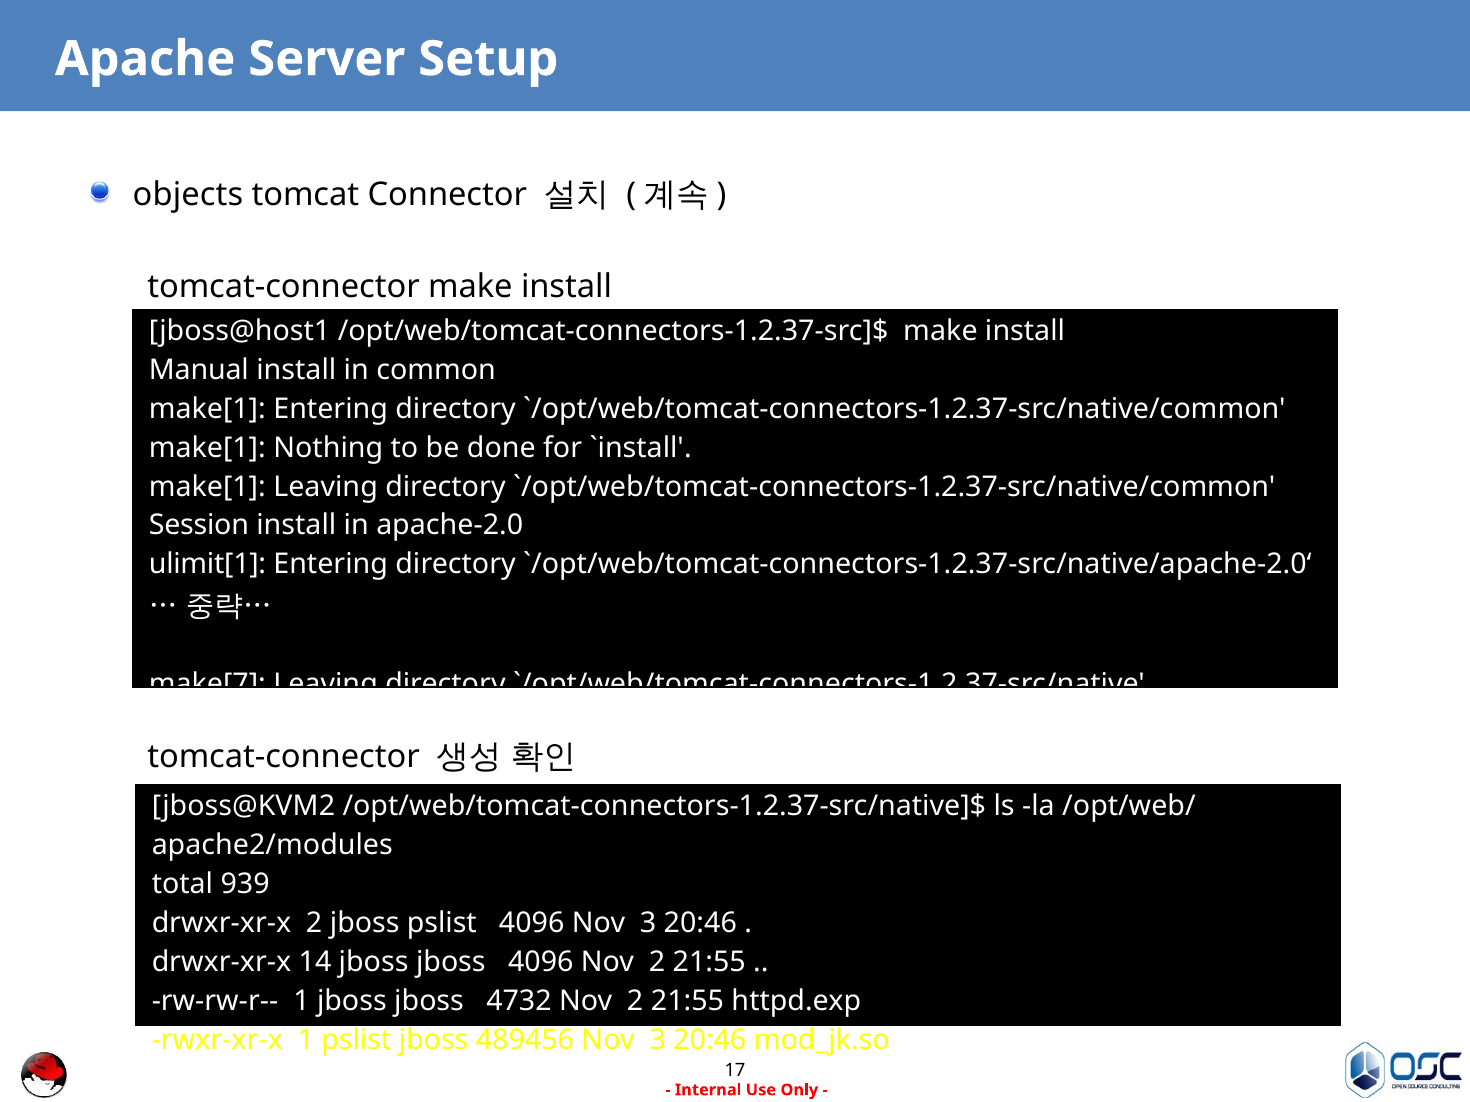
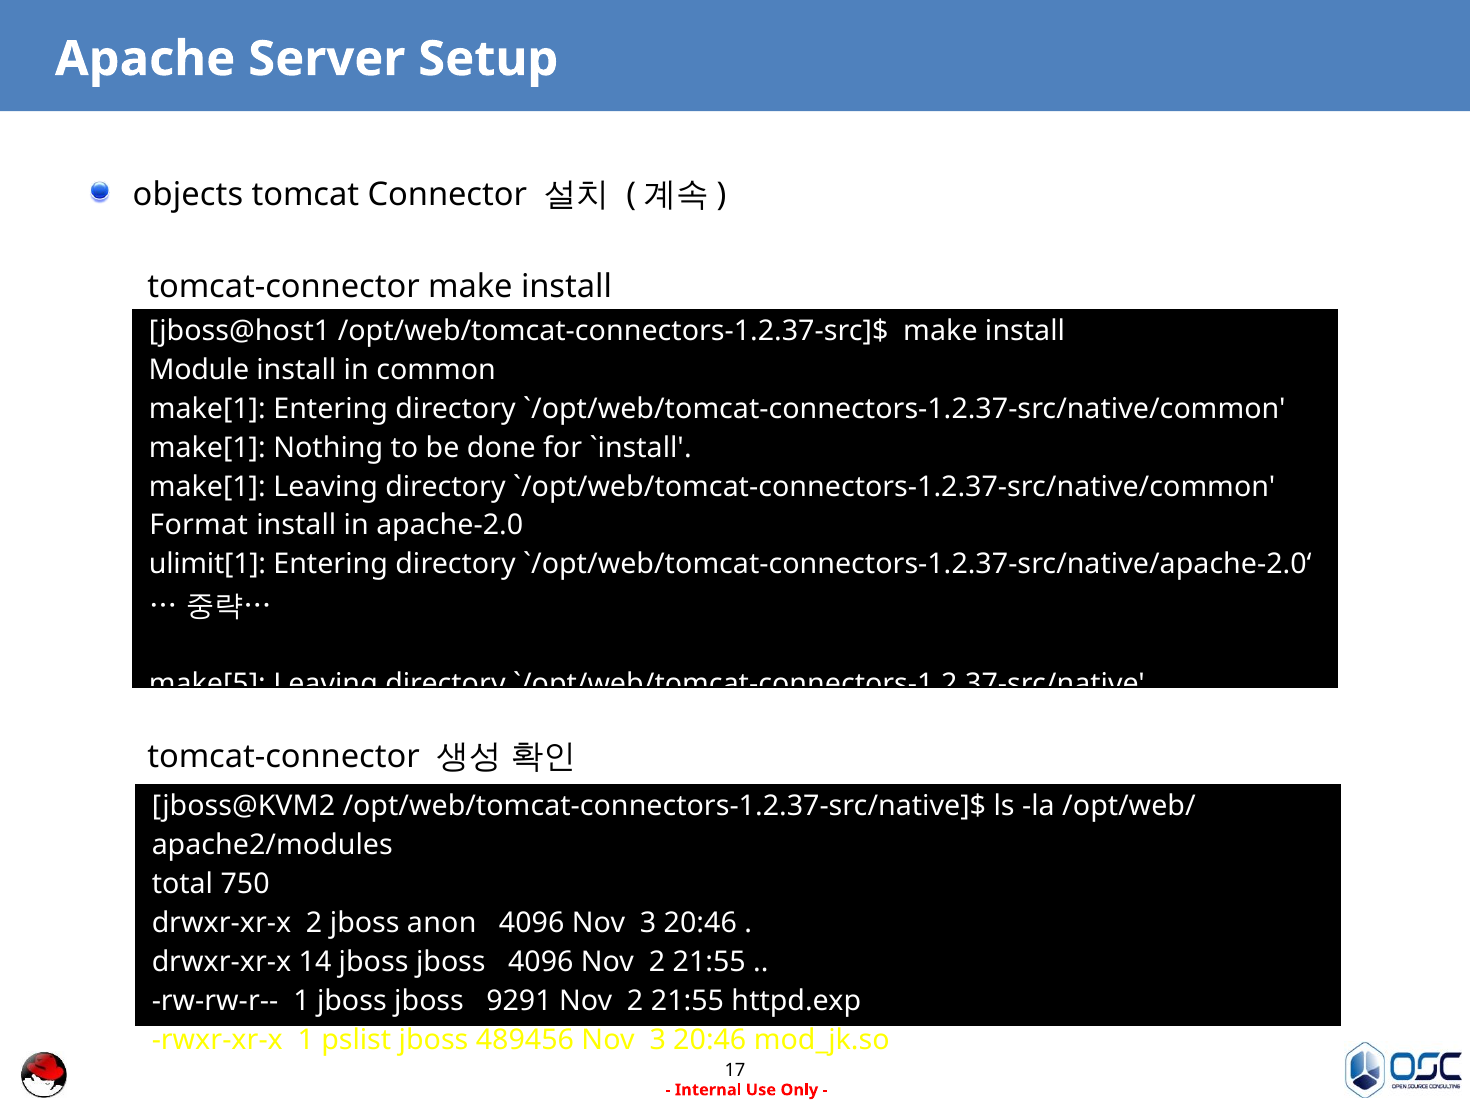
Manual: Manual -> Module
Session: Session -> Format
make[7: make[7 -> make[5
939: 939 -> 750
jboss pslist: pslist -> anon
4732: 4732 -> 9291
